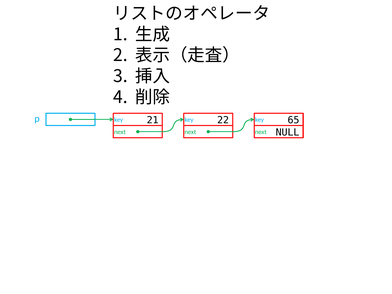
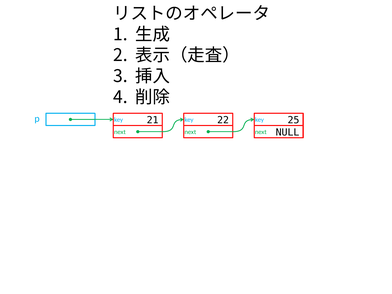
65: 65 -> 25
